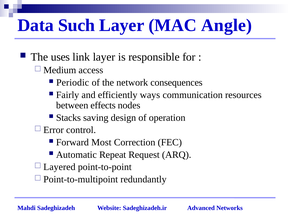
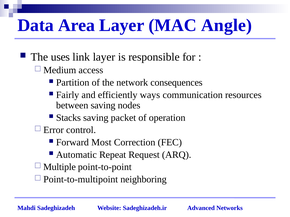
Such: Such -> Area
Periodic: Periodic -> Partition
between effects: effects -> saving
design: design -> packet
Layered: Layered -> Multiple
redundantly: redundantly -> neighboring
